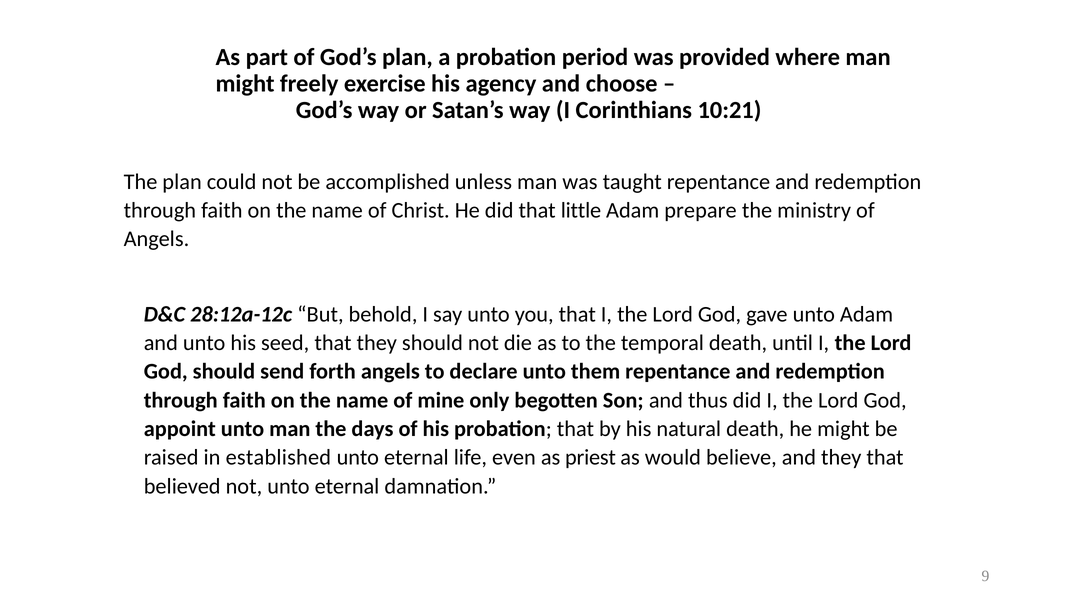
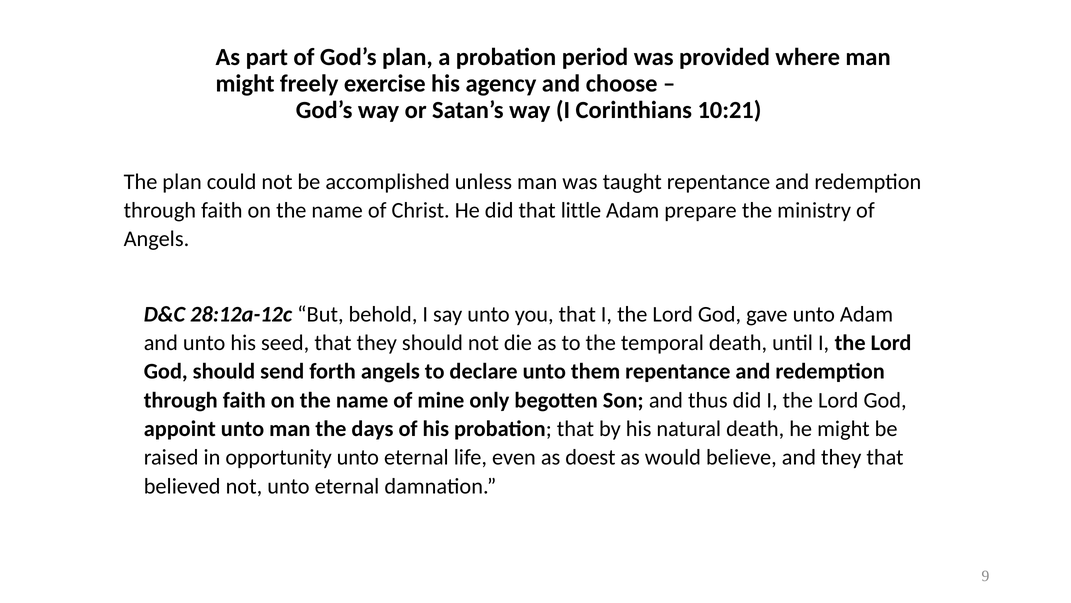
established: established -> opportunity
priest: priest -> doest
